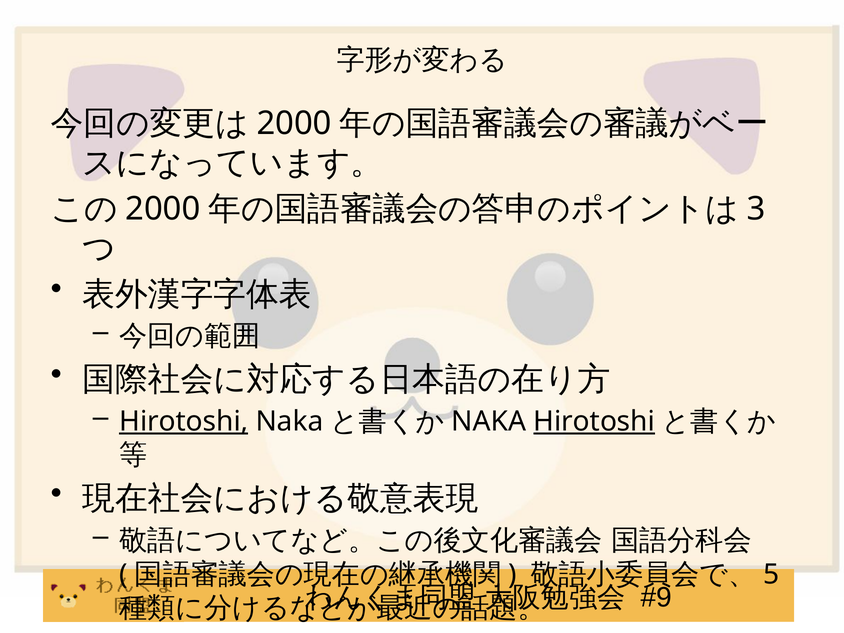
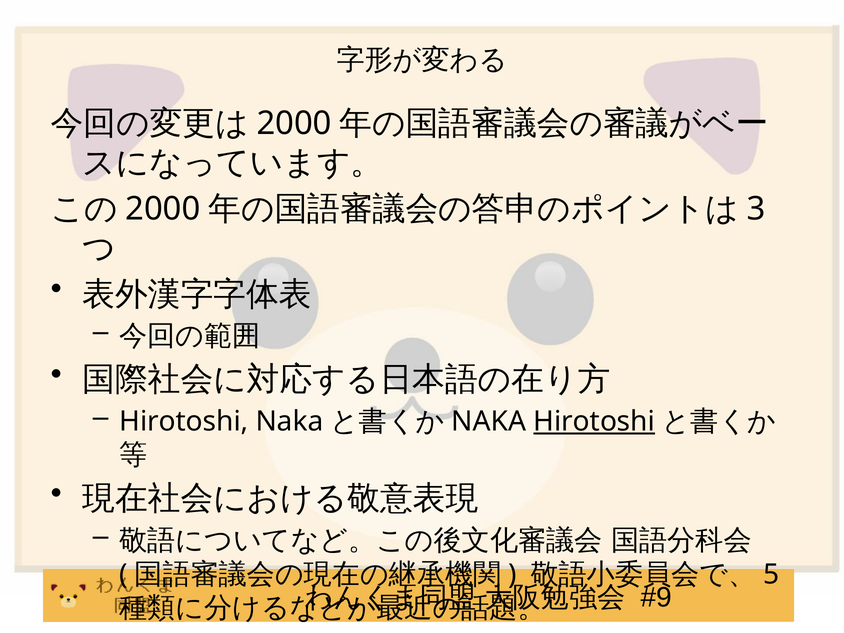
Hirotoshi at (184, 421) underline: present -> none
